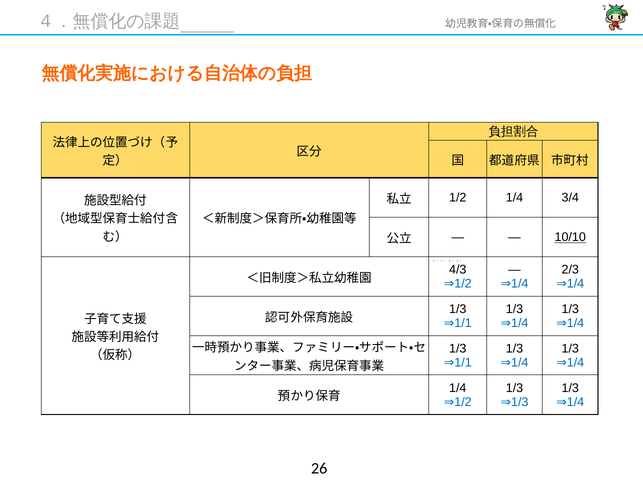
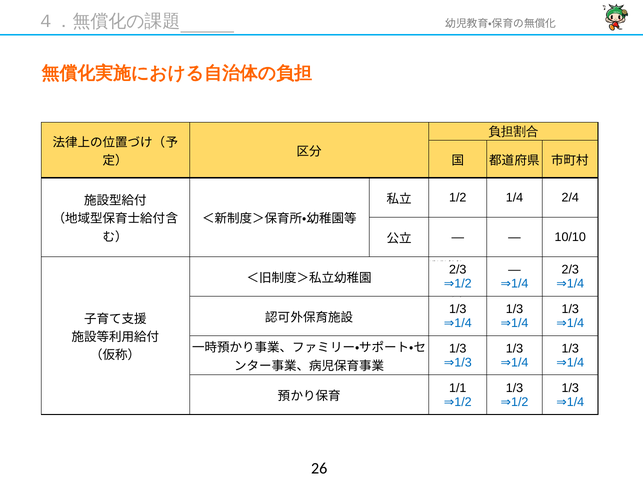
3/4: 3/4 -> 2/4
10/10 underline: present -> none
4/3 at (458, 270): 4/3 -> 2/3
1/1 at (463, 323): 1/1 -> 1/4
1/1 at (463, 363): 1/1 -> 1/3
1/4 at (458, 388): 1/4 -> 1/1
1/3 at (520, 402): 1/3 -> 1/2
